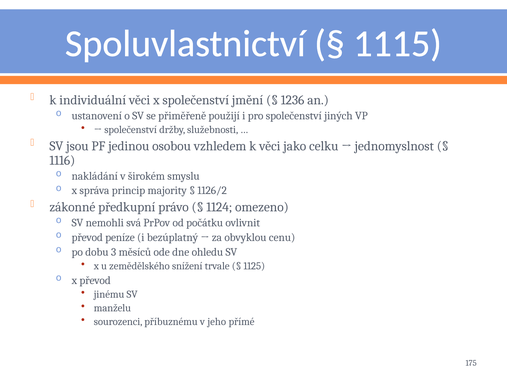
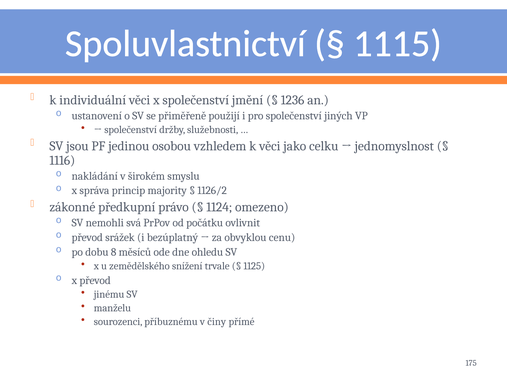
peníze: peníze -> srážek
3: 3 -> 8
jeho: jeho -> činy
